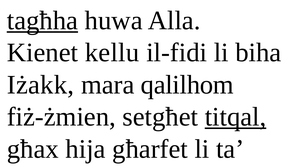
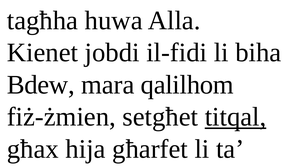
tagħha underline: present -> none
kellu: kellu -> jobdi
Iżakk: Iżakk -> Bdew
